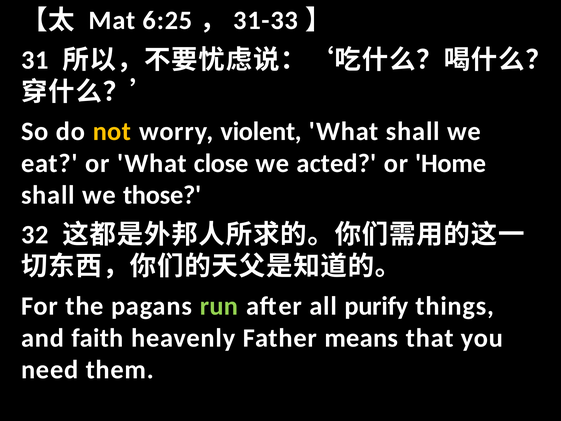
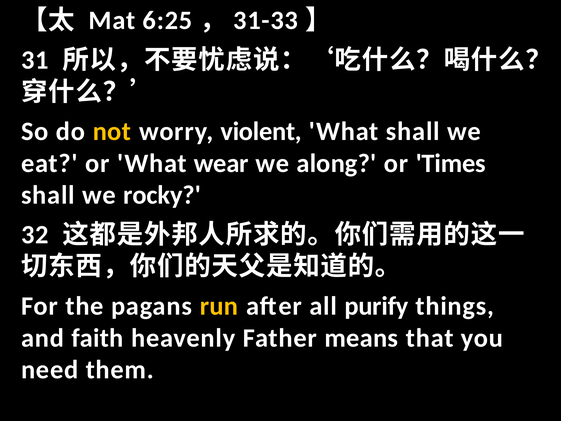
close: close -> wear
acted: acted -> along
Home: Home -> Times
those: those -> rocky
run colour: light green -> yellow
